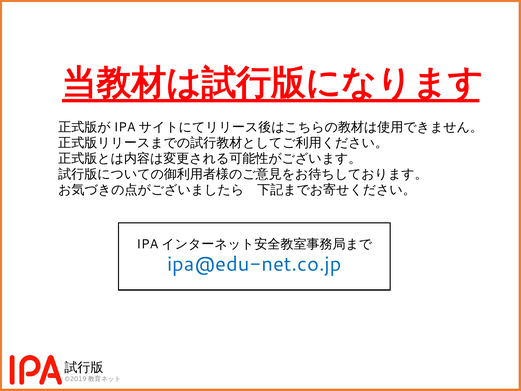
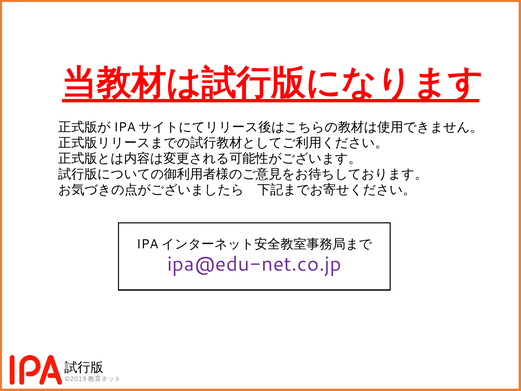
ipa@edu-net.co.jp colour: blue -> purple
